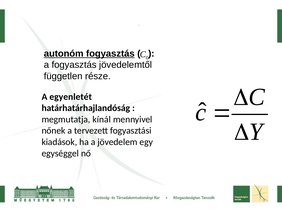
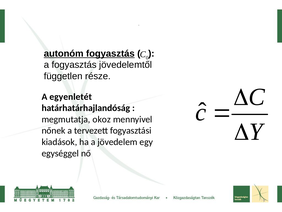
kínál: kínál -> okoz
